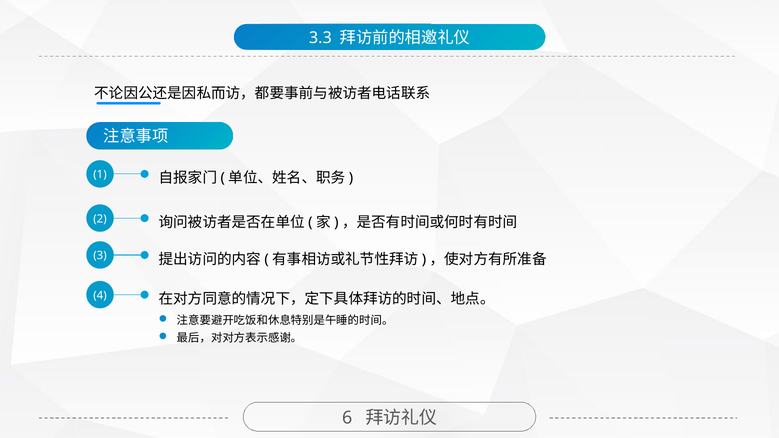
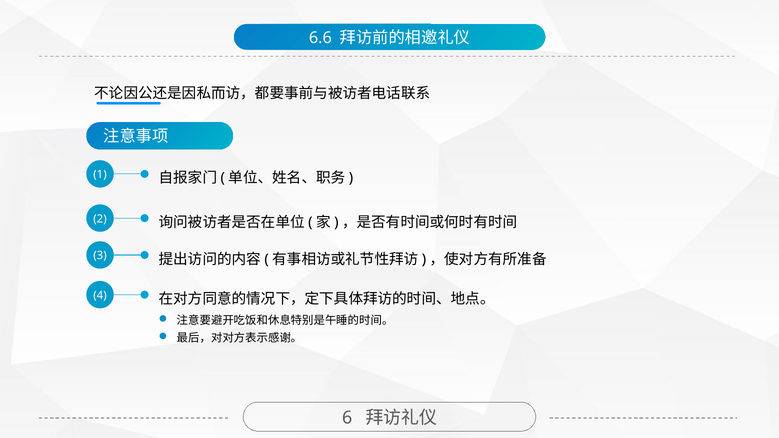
3.3: 3.3 -> 6.6
